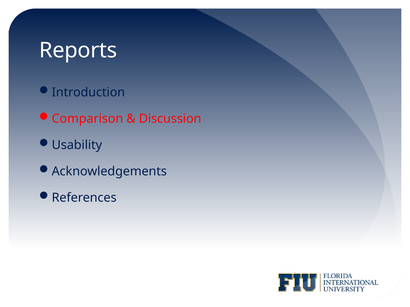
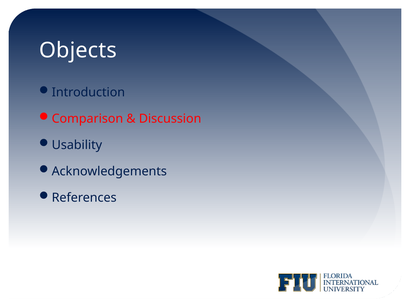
Reports: Reports -> Objects
